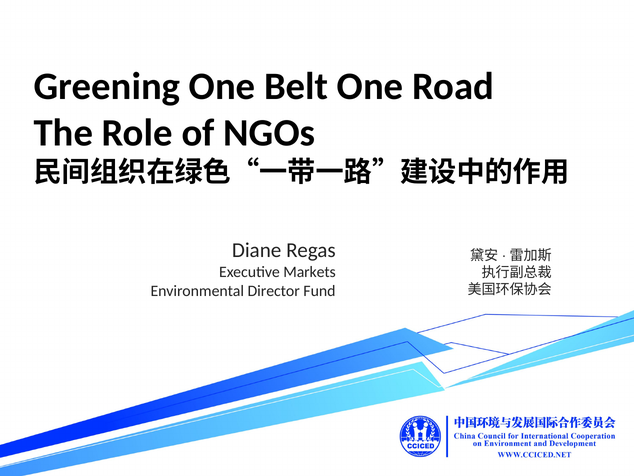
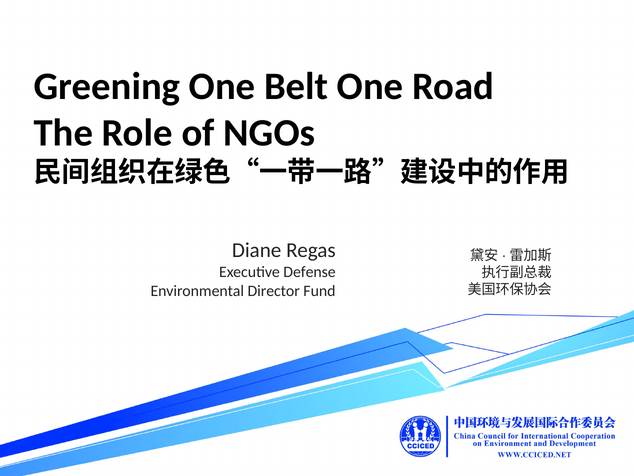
Markets: Markets -> Defense
